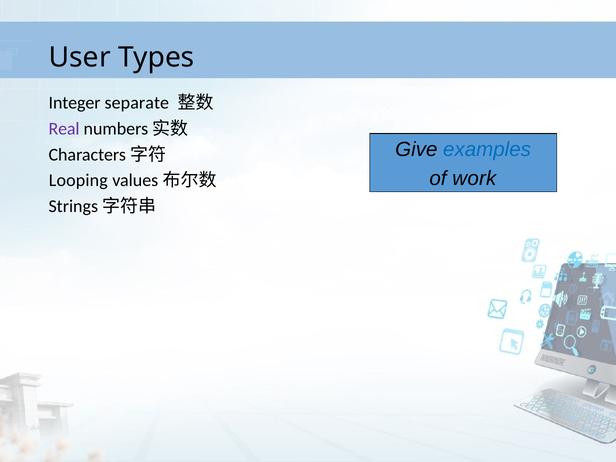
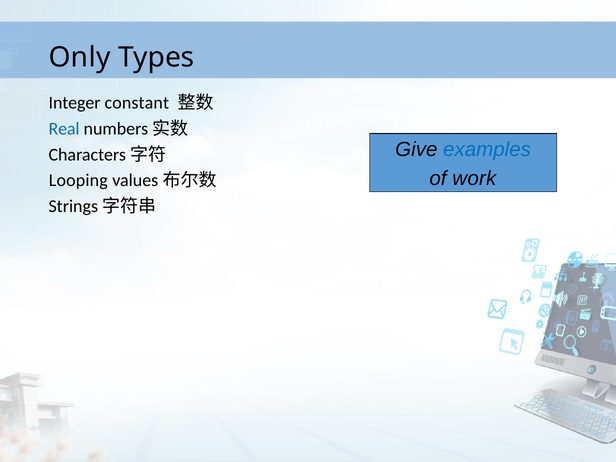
User: User -> Only
separate: separate -> constant
Real colour: purple -> blue
